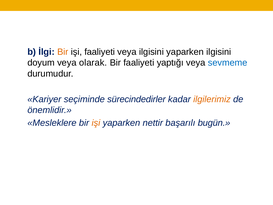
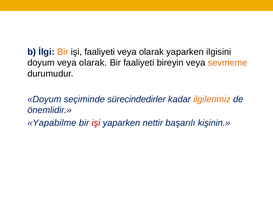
ilgisini at (151, 52): ilgisini -> olarak
yaptığı: yaptığı -> bireyin
sevmeme colour: blue -> orange
Kariyer at (44, 99): Kariyer -> Doyum
Mesleklere: Mesleklere -> Yapabilme
işi at (96, 123) colour: orange -> red
bugün: bugün -> kişinin
